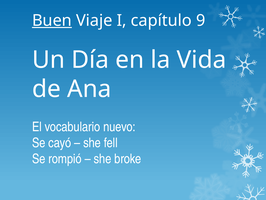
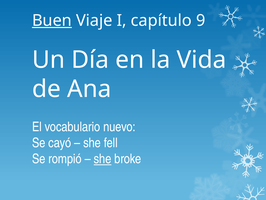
she at (103, 159) underline: none -> present
